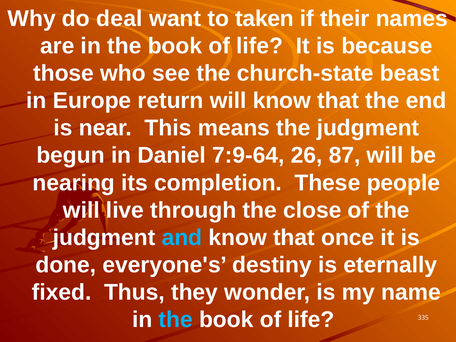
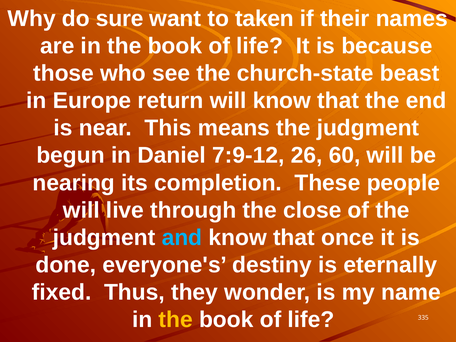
deal: deal -> sure
7:9-64: 7:9-64 -> 7:9-12
87: 87 -> 60
the at (176, 320) colour: light blue -> yellow
